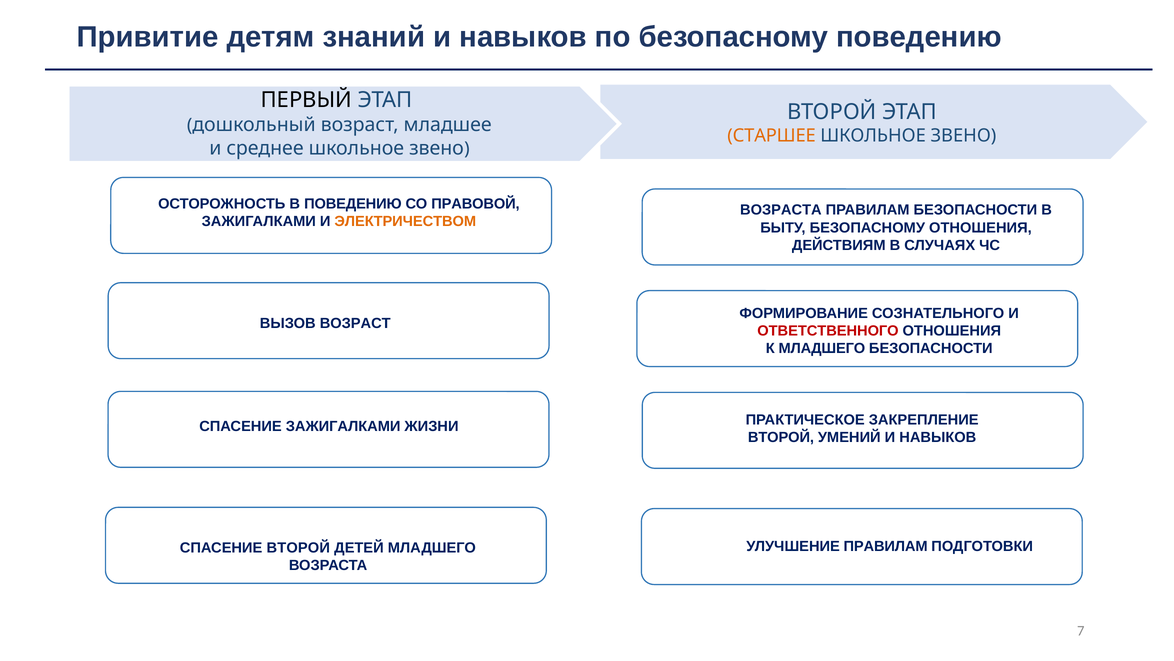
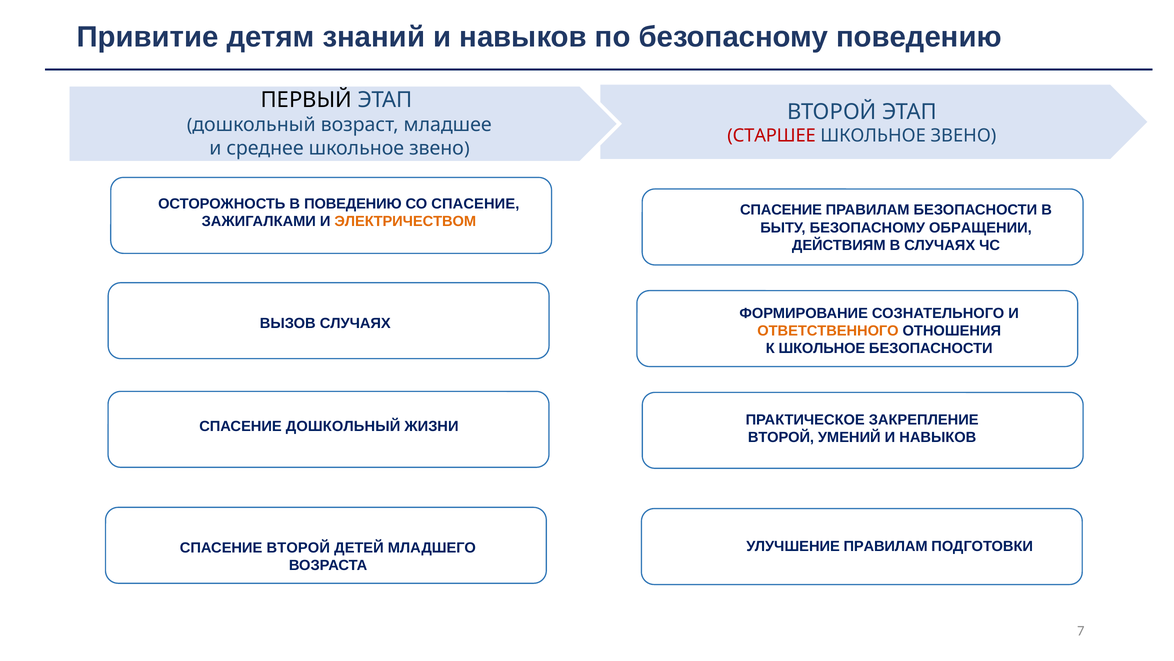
СТАРШЕЕ colour: orange -> red
СО ПРАВОВОЙ: ПРАВОВОЙ -> СПАСЕНИЕ
ВОЗРАСТА at (781, 210): ВОЗРАСТА -> СПАСЕНИЕ
БЕЗОПАСНОМУ ОТНОШЕНИЯ: ОТНОШЕНИЯ -> ОБРАЩЕНИИ
ВЫЗОВ ВОЗРАСТ: ВОЗРАСТ -> СЛУЧАЯХ
ОТВЕТСТВЕННОГО colour: red -> orange
К МЛАДШЕГО: МЛАДШЕГО -> ШКОЛЬНОЕ
СПАСЕНИЕ ЗАЖИГАЛКАМИ: ЗАЖИГАЛКАМИ -> ДОШКОЛЬНЫЙ
